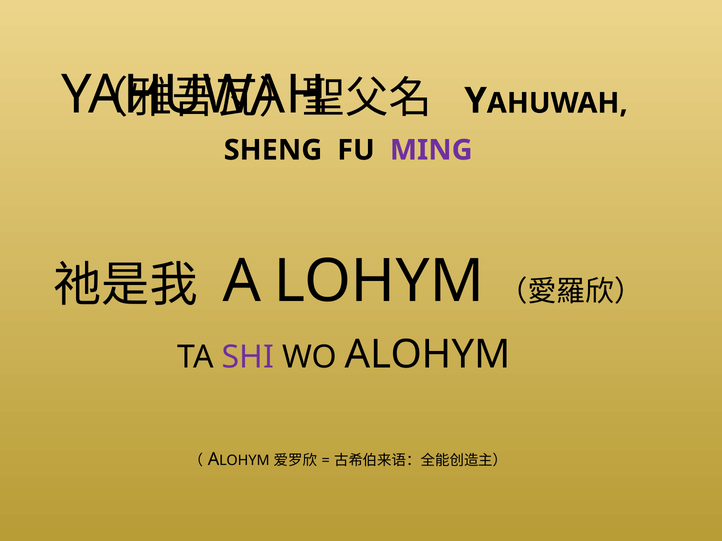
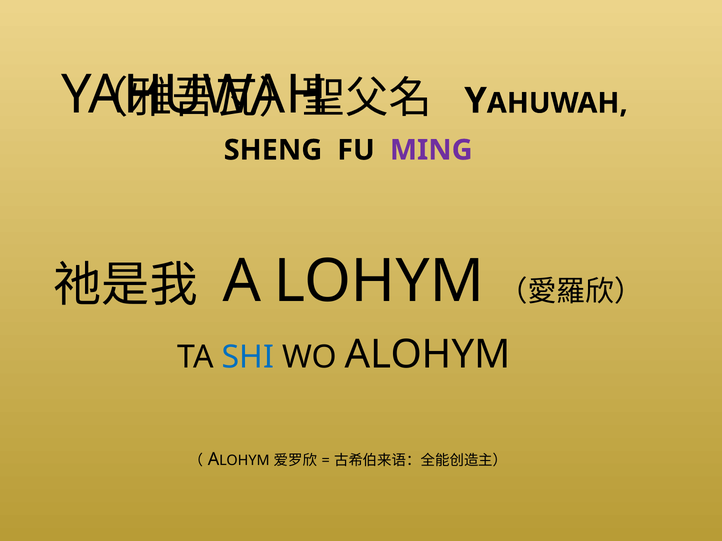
SHI colour: purple -> blue
